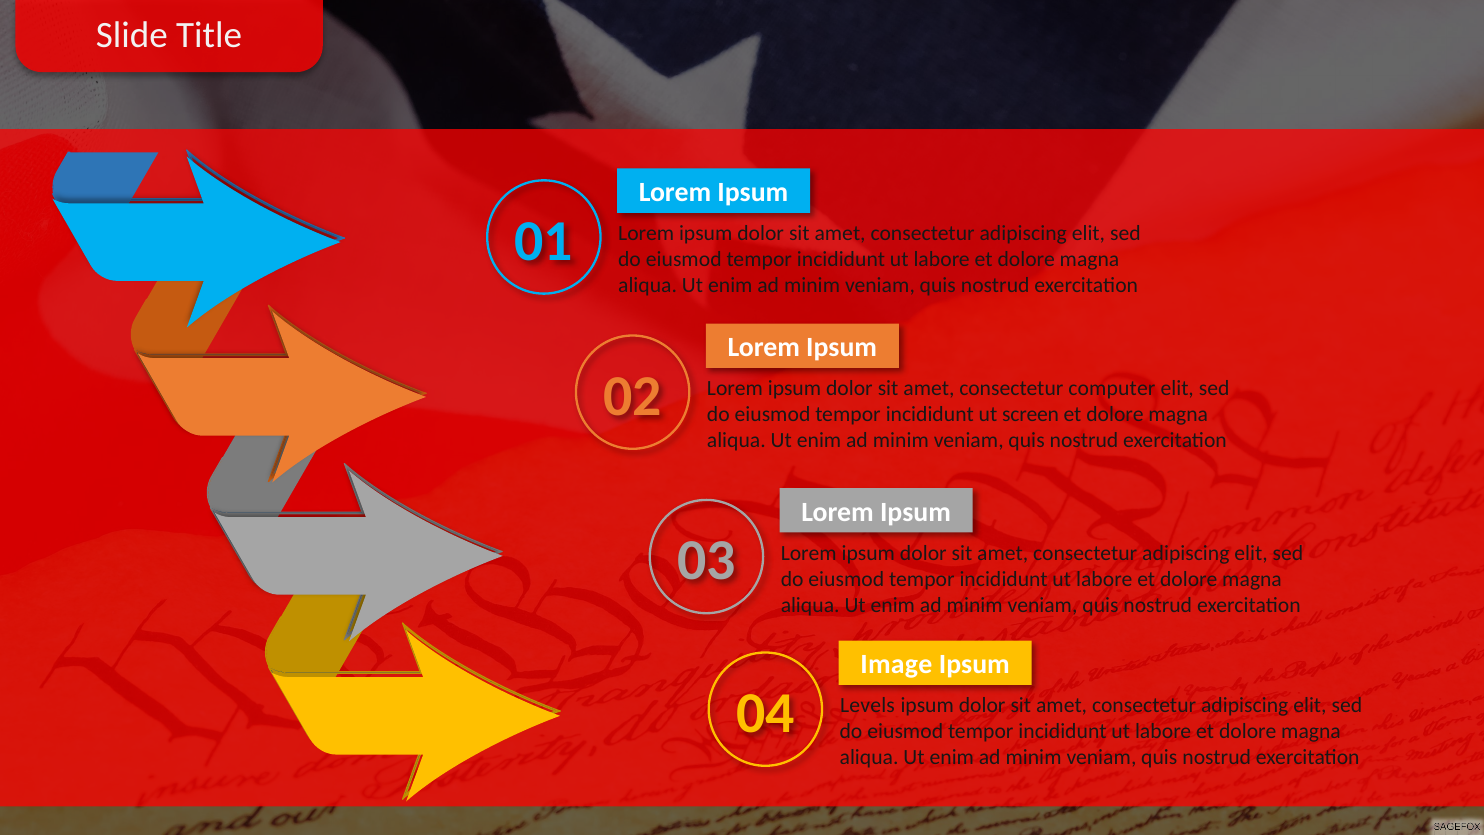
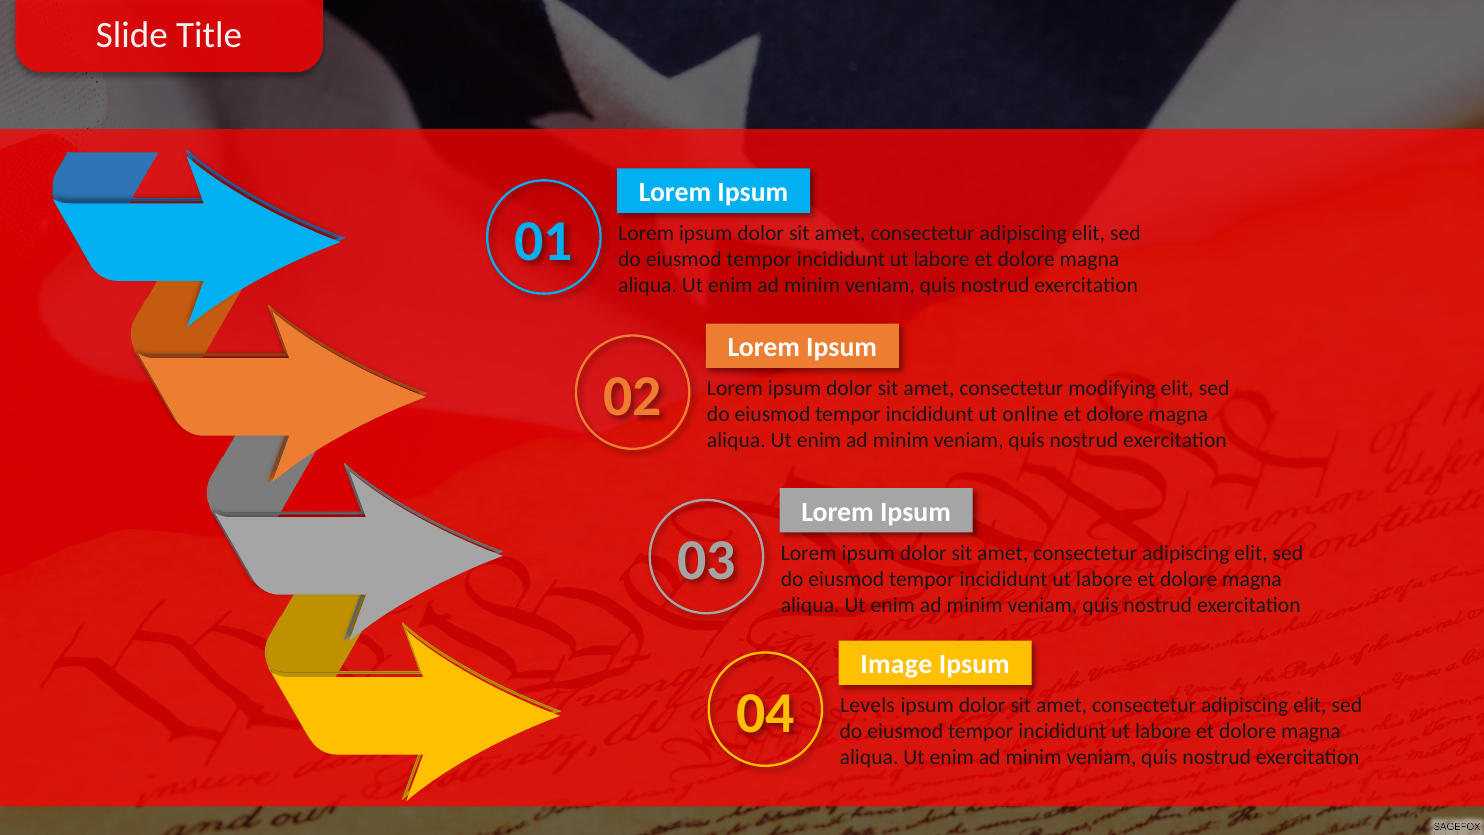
computer: computer -> modifying
screen: screen -> online
